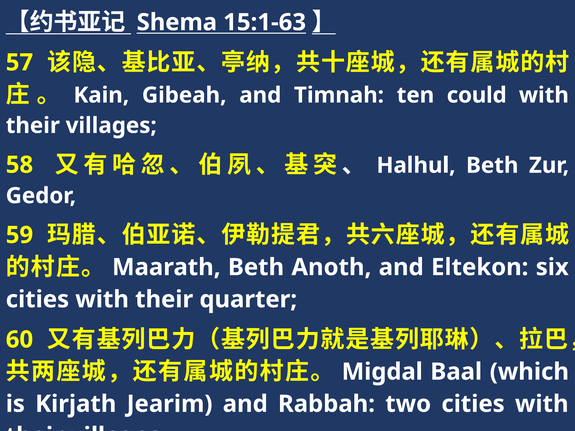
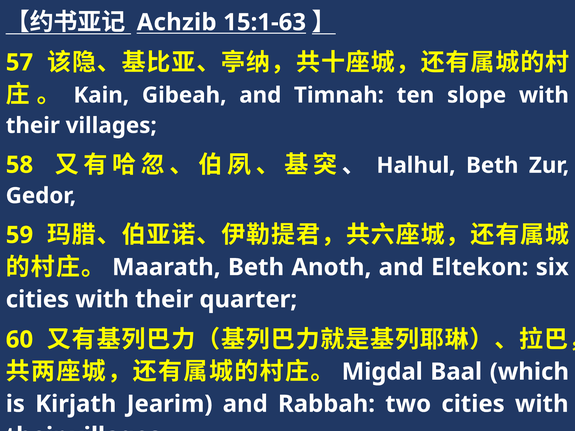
Shema: Shema -> Achzib
could: could -> slope
